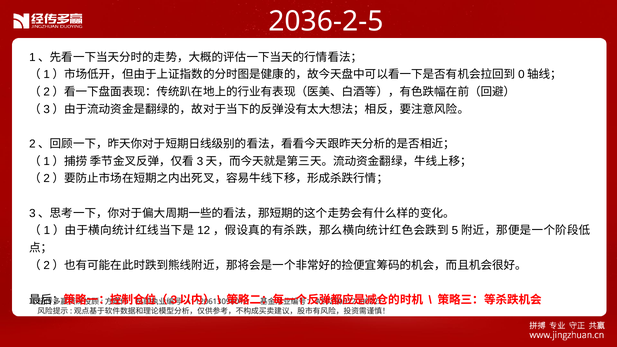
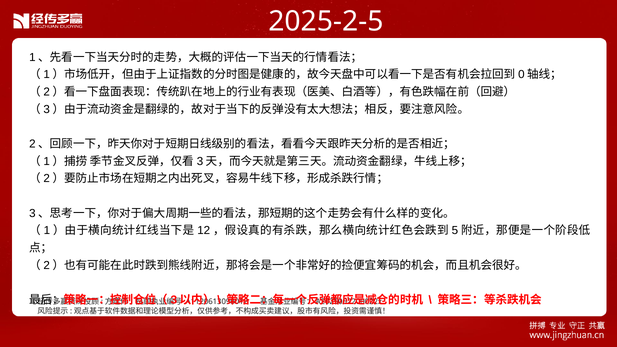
2036-2-5: 2036-2-5 -> 2025-2-5
